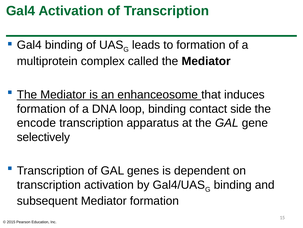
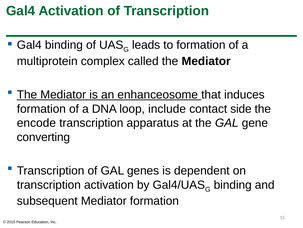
loop binding: binding -> include
selectively: selectively -> converting
